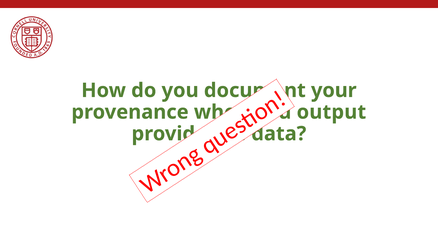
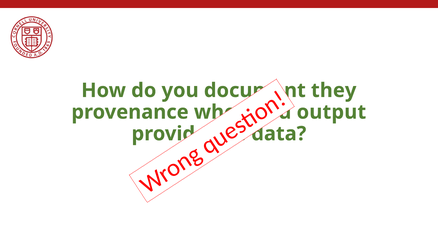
your: your -> they
